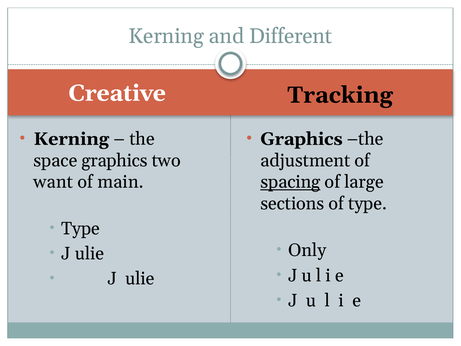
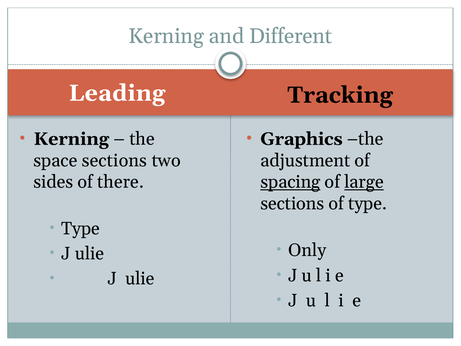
Creative: Creative -> Leading
space graphics: graphics -> sections
want: want -> sides
main: main -> there
large underline: none -> present
